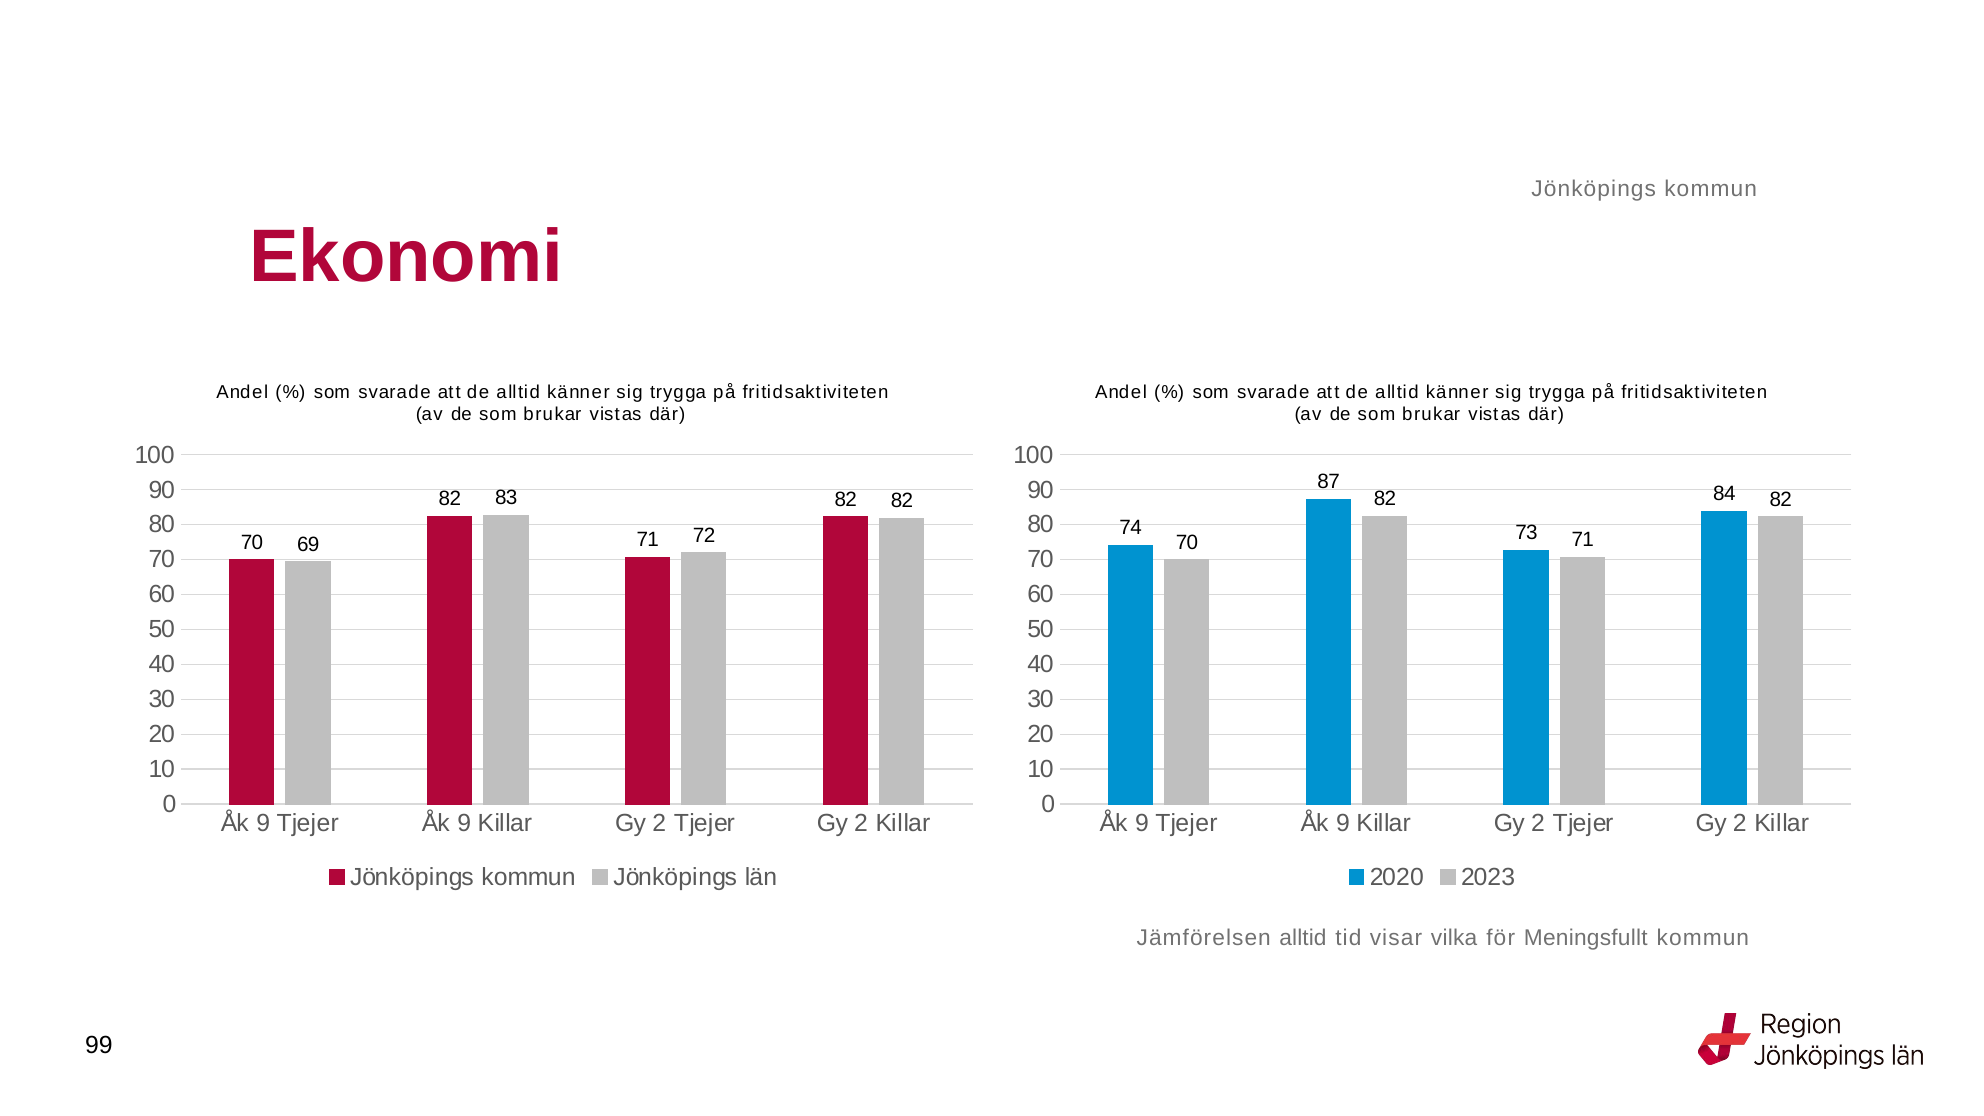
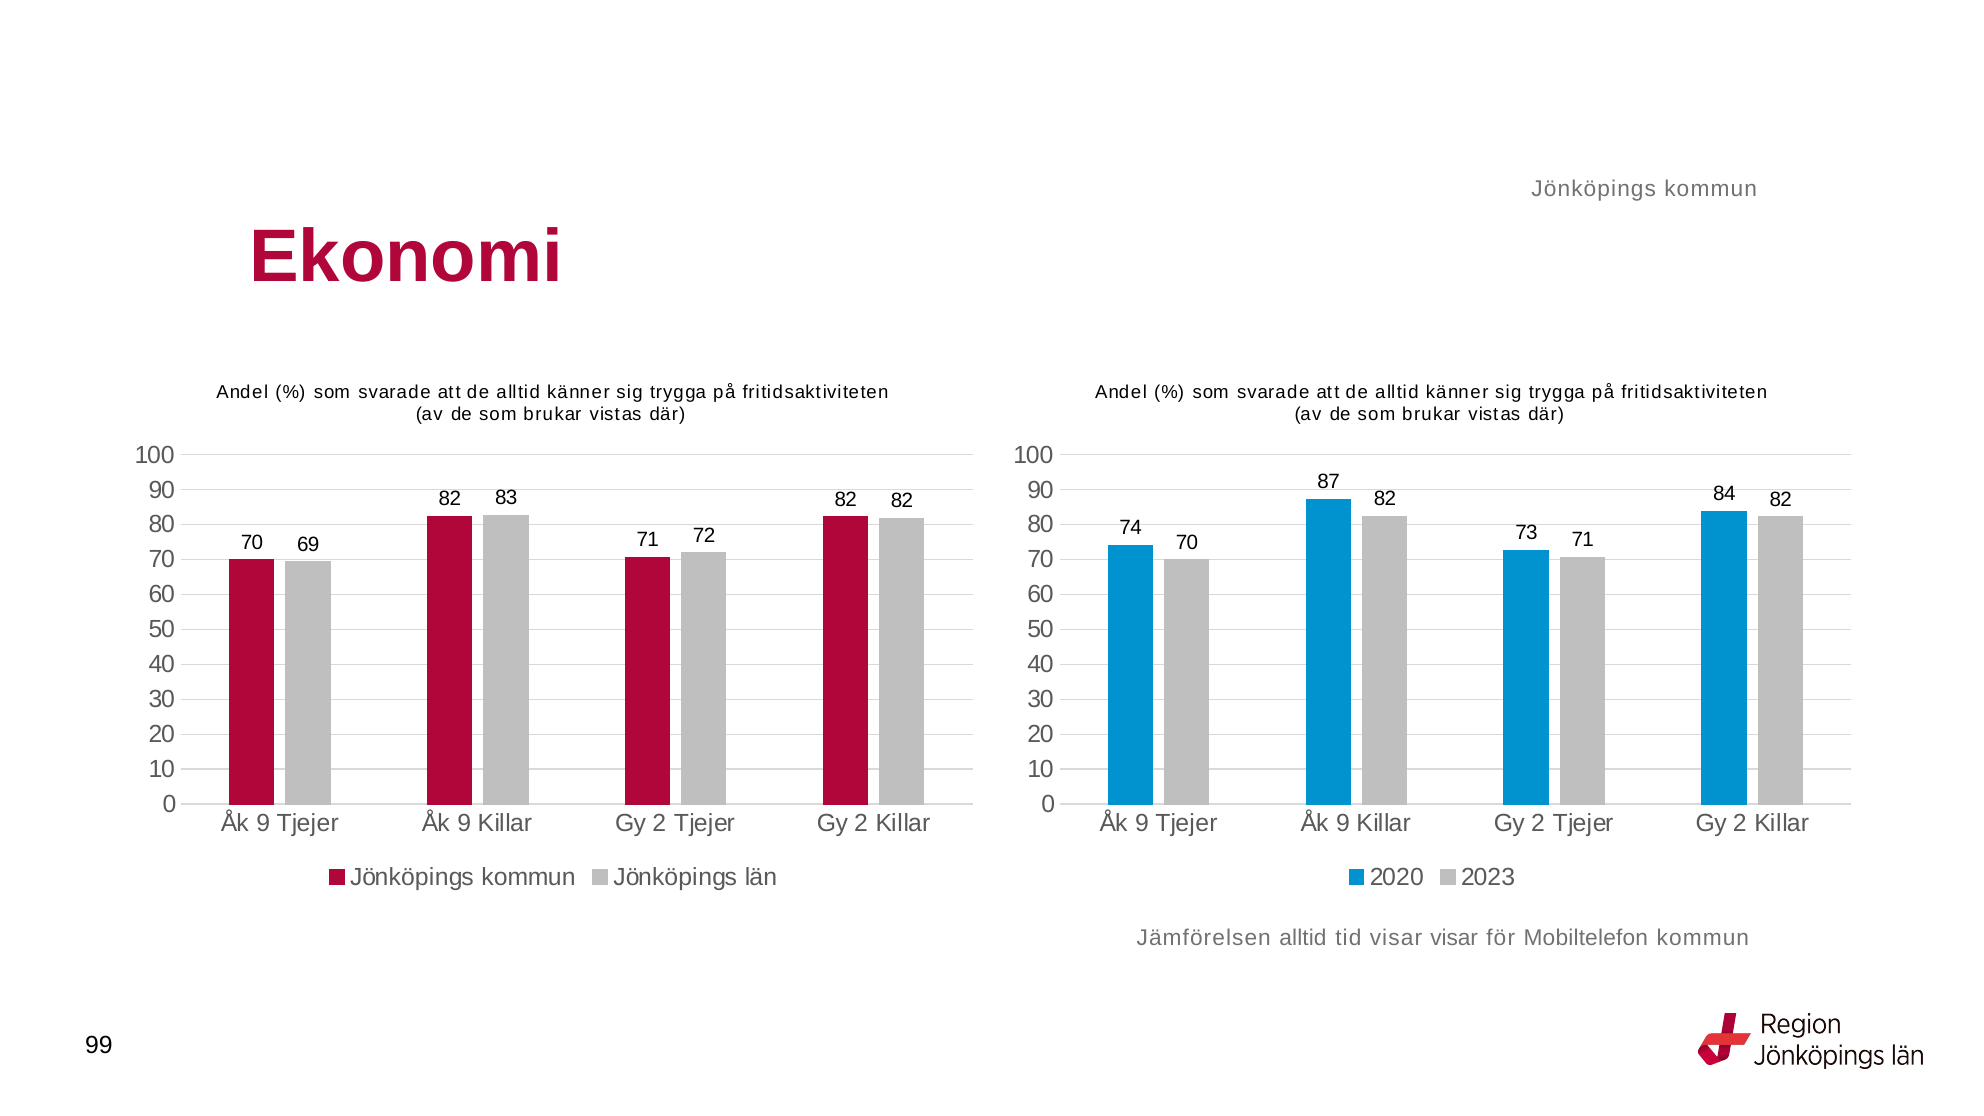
visar vilka: vilka -> visar
Meningsfullt: Meningsfullt -> Mobiltelefon
